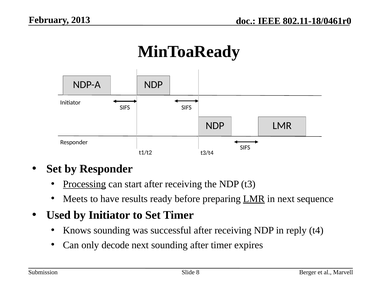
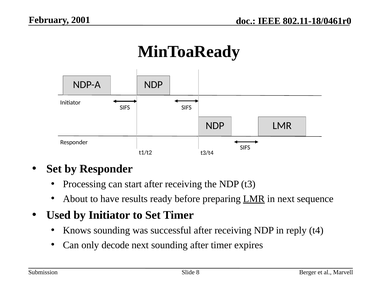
2013: 2013 -> 2001
Processing underline: present -> none
Meets: Meets -> About
